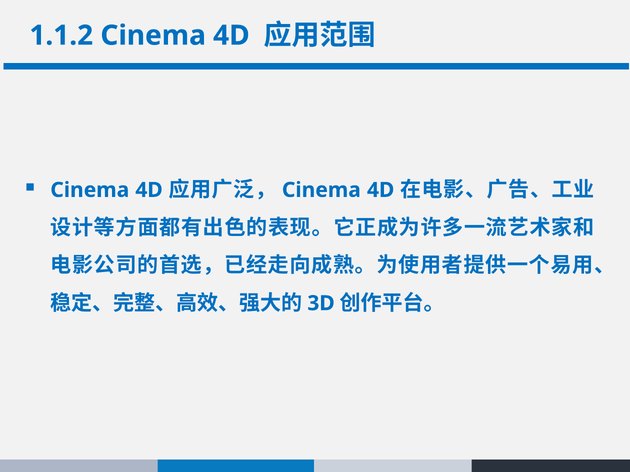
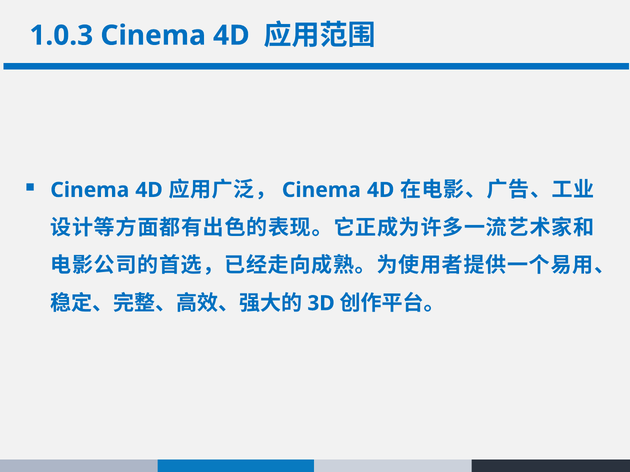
1.1.2: 1.1.2 -> 1.0.3
